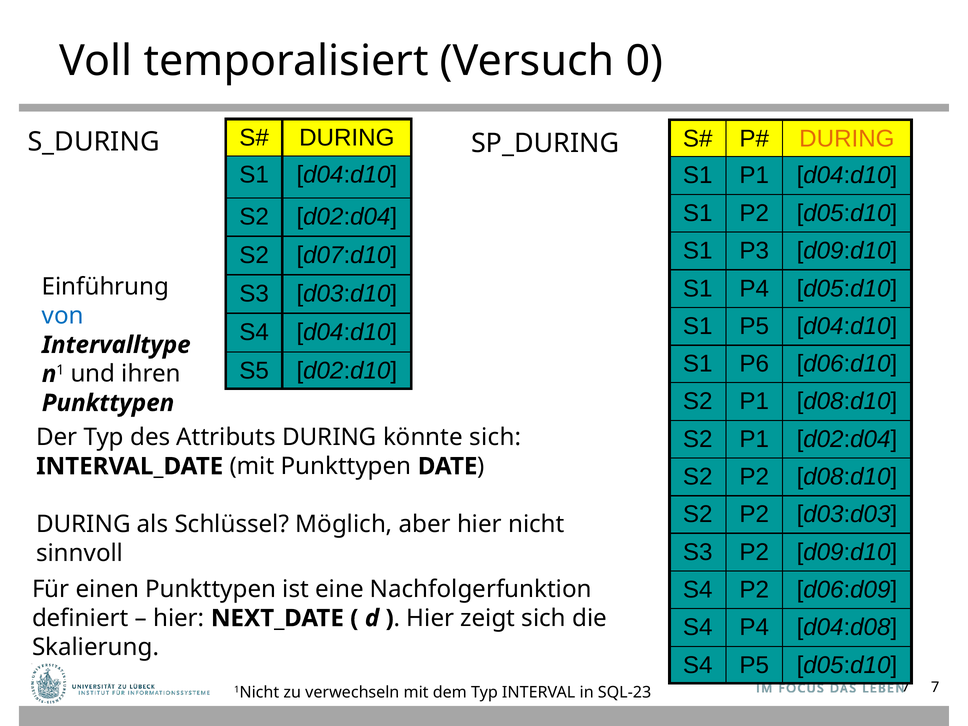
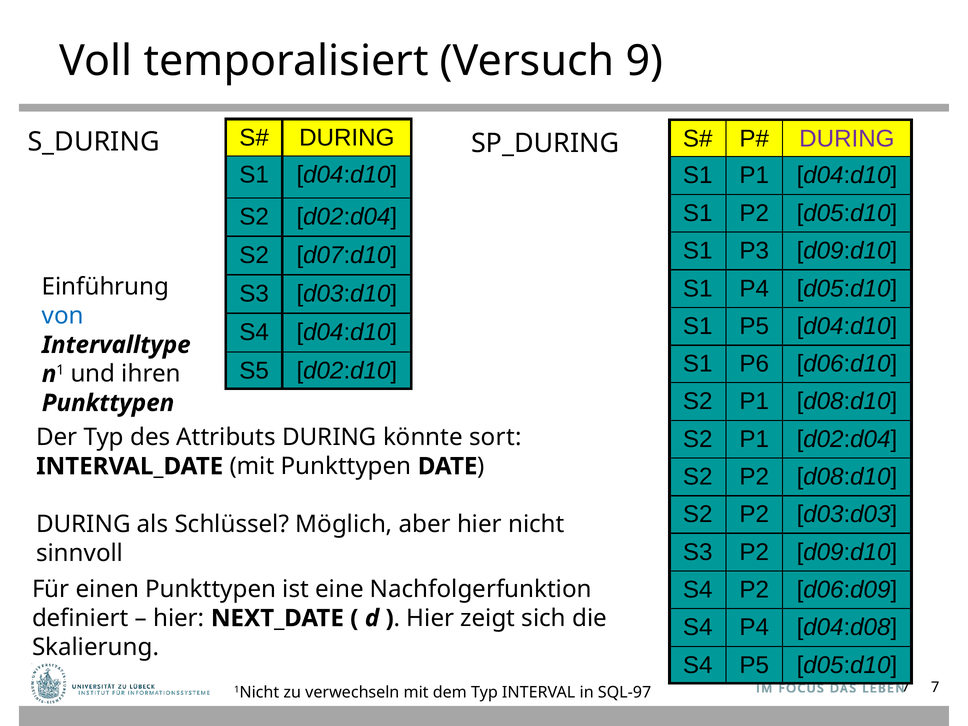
0: 0 -> 9
DURING at (847, 139) colour: orange -> purple
könnte sich: sich -> sort
SQL-23: SQL-23 -> SQL-97
